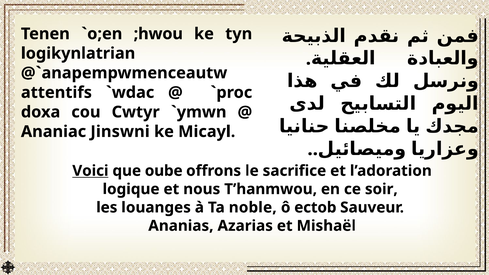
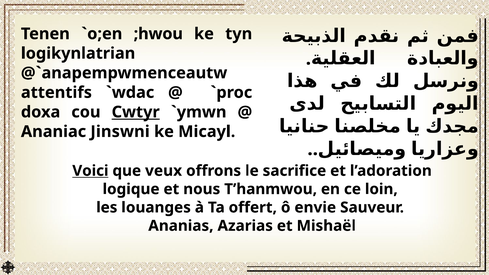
Cwtyr underline: none -> present
oube: oube -> veux
soir: soir -> loin
noble: noble -> offert
ectob: ectob -> envie
